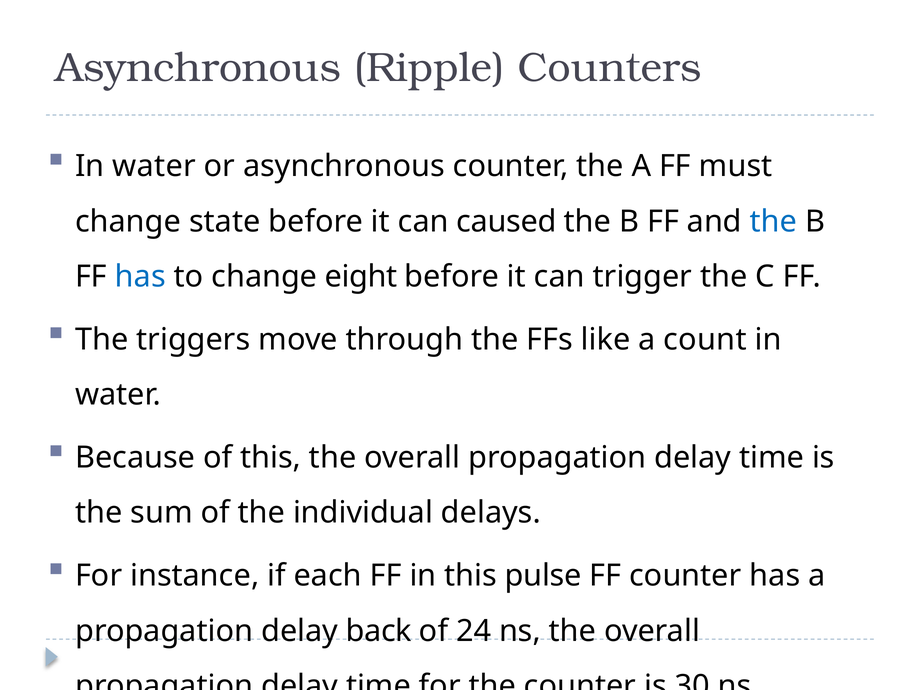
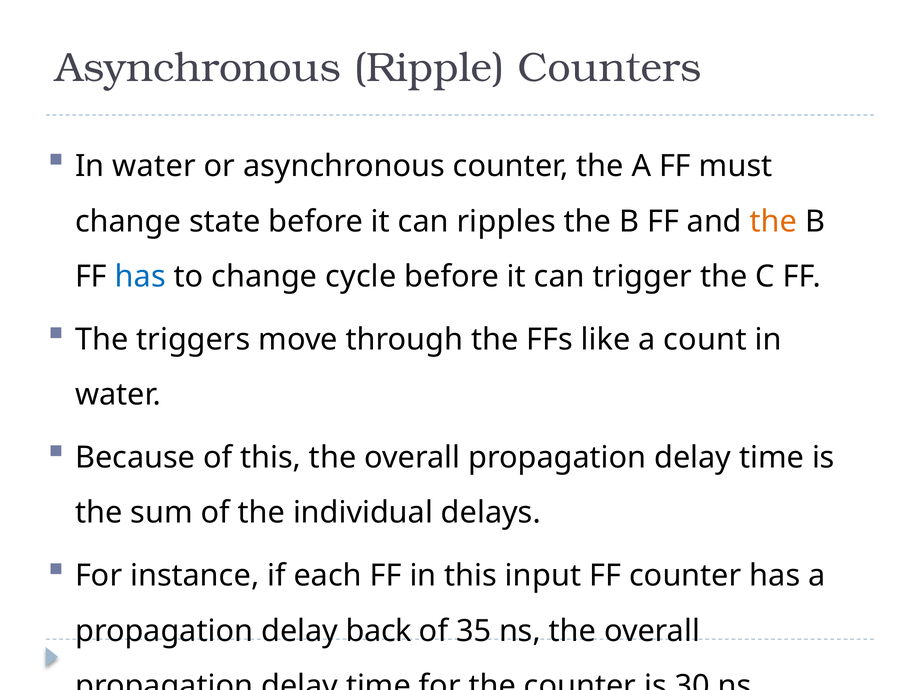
caused: caused -> ripples
the at (774, 221) colour: blue -> orange
eight: eight -> cycle
pulse: pulse -> input
24: 24 -> 35
